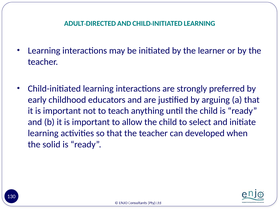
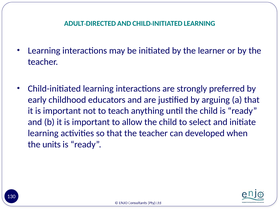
solid: solid -> units
